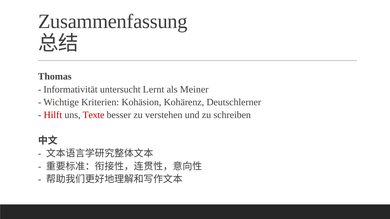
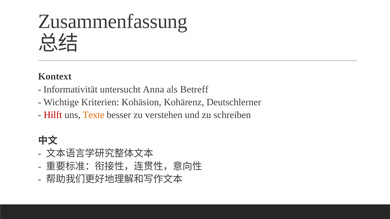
Thomas: Thomas -> Kontext
Lernt: Lernt -> Anna
Meiner: Meiner -> Betreff
Texte colour: red -> orange
